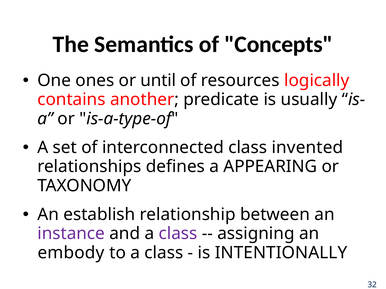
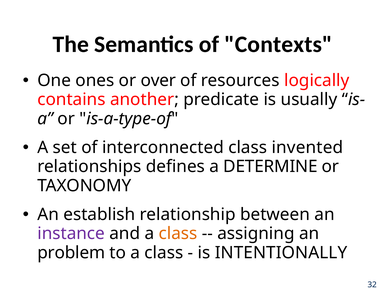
Concepts: Concepts -> Contexts
until: until -> over
APPEARING: APPEARING -> DETERMINE
class at (178, 234) colour: purple -> orange
embody: embody -> problem
